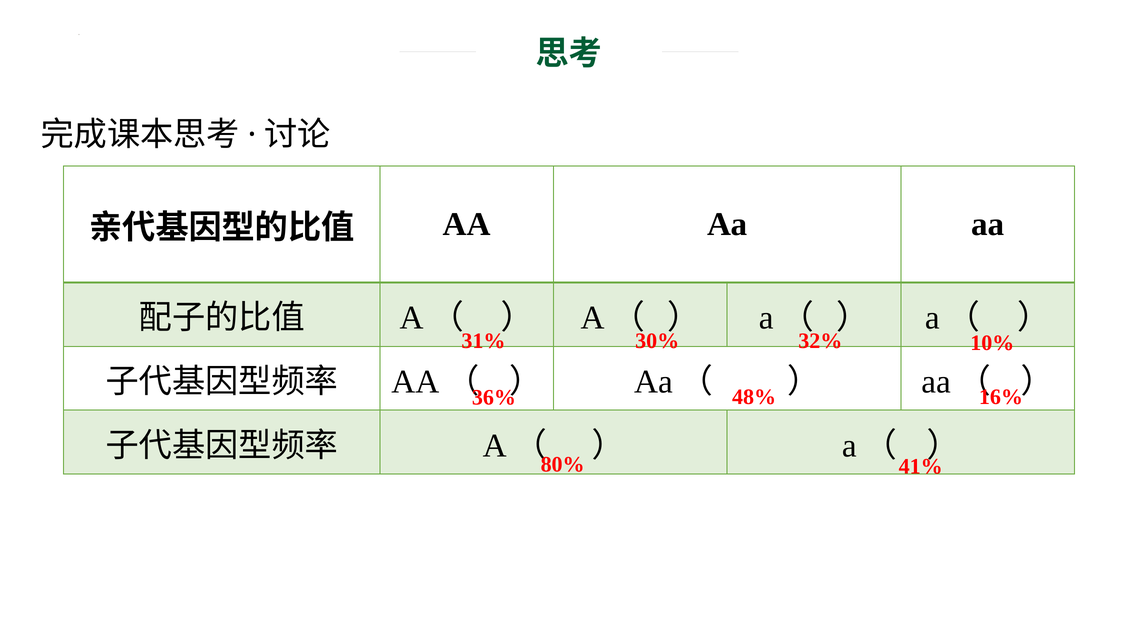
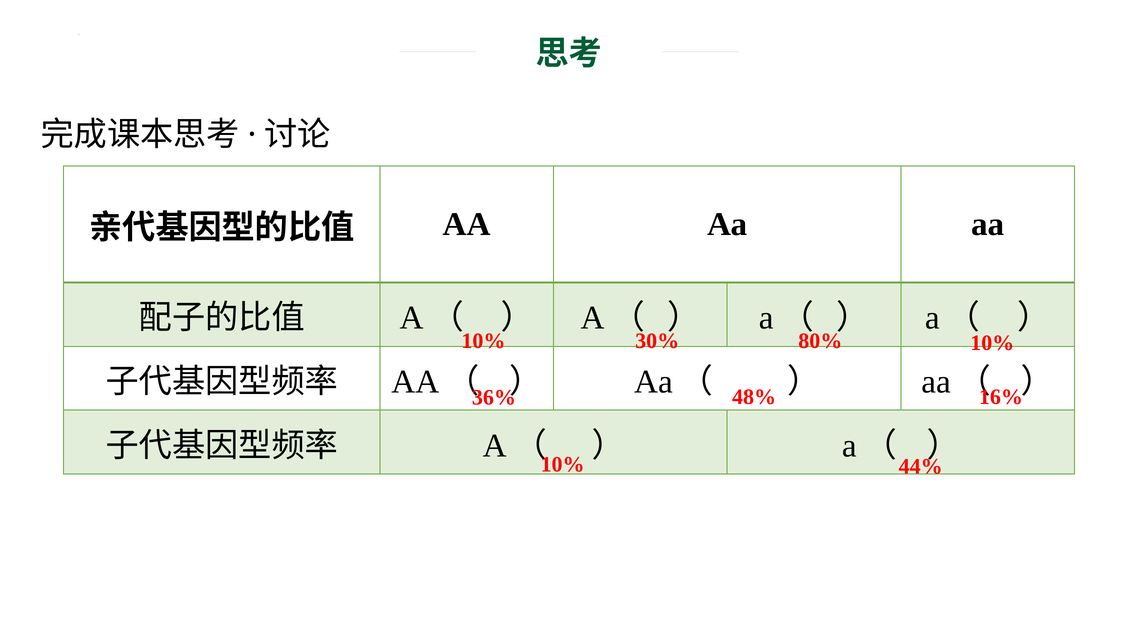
31% at (483, 341): 31% -> 10%
32%: 32% -> 80%
80% at (563, 464): 80% -> 10%
41%: 41% -> 44%
